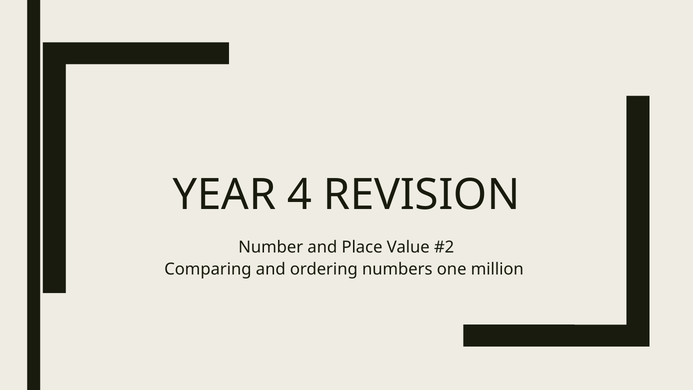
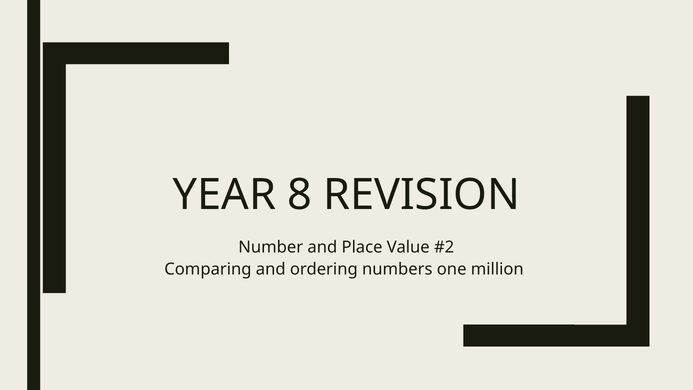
4: 4 -> 8
